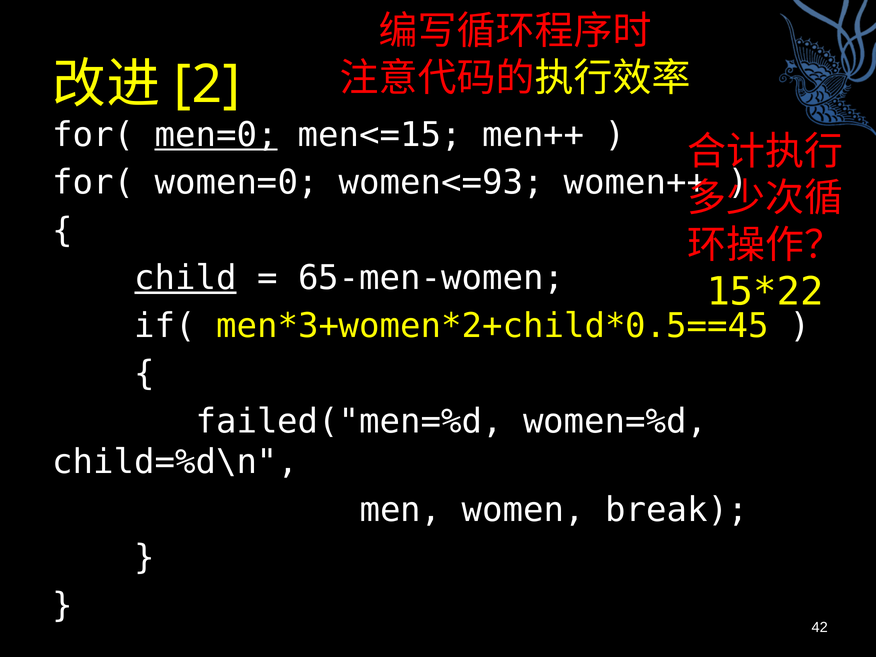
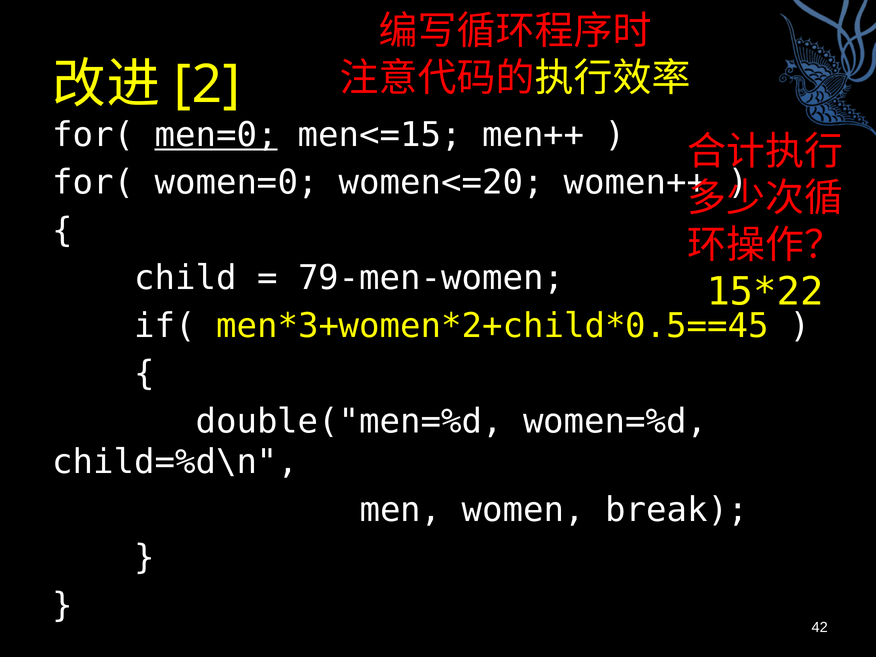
women<=93: women<=93 -> women<=20
child underline: present -> none
65-men-women: 65-men-women -> 79-men-women
failed("men=%d: failed("men=%d -> double("men=%d
